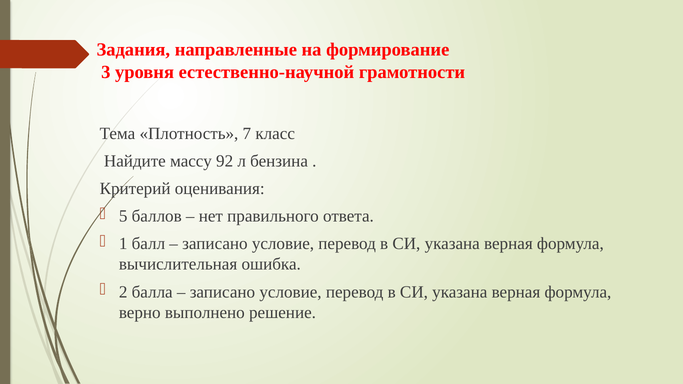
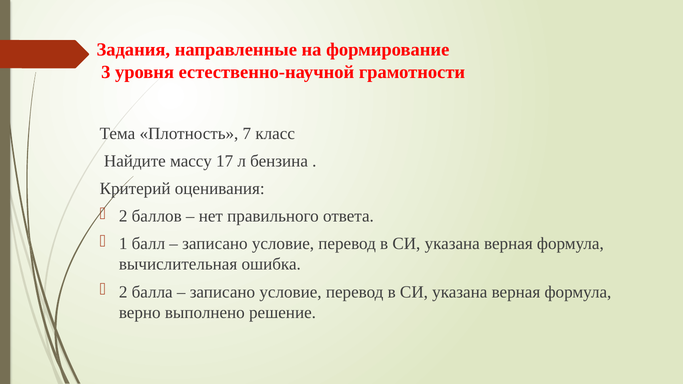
92: 92 -> 17
5 at (123, 216): 5 -> 2
